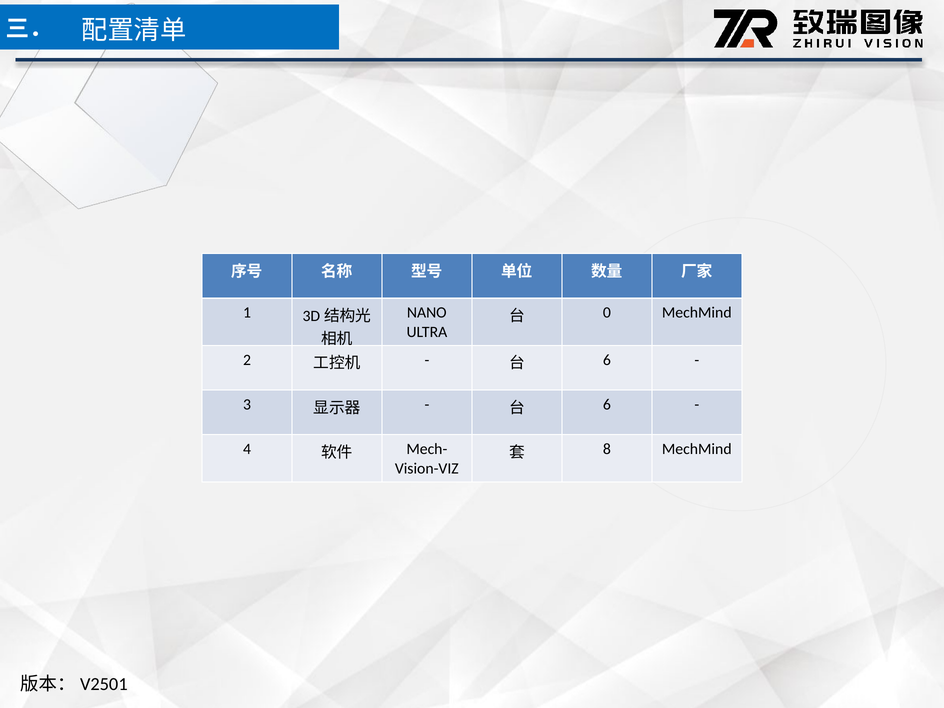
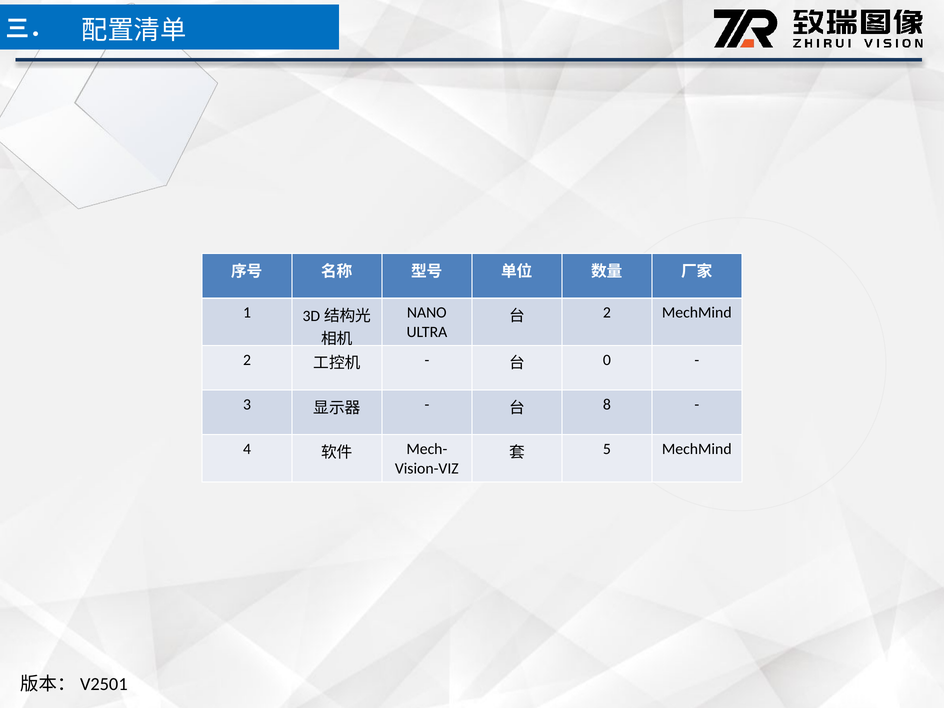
0 at (607, 313): 0 -> 2
6 at (607, 360): 6 -> 0
6 at (607, 405): 6 -> 8
8: 8 -> 5
